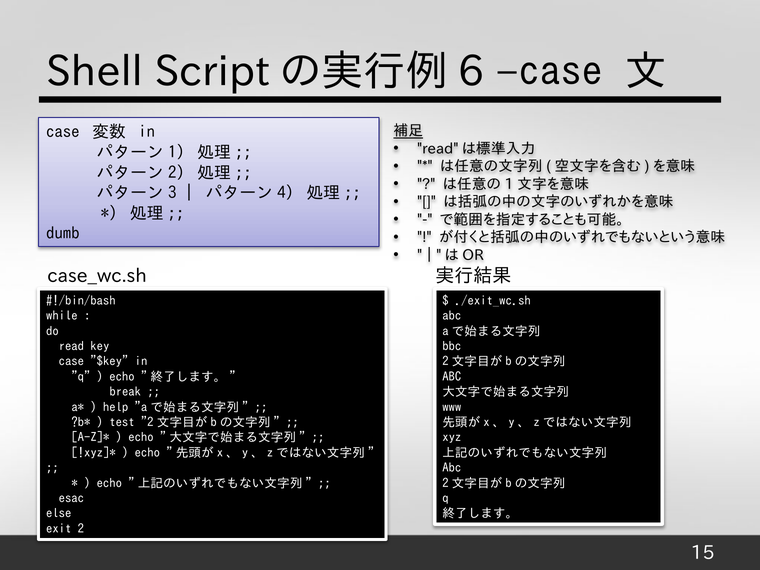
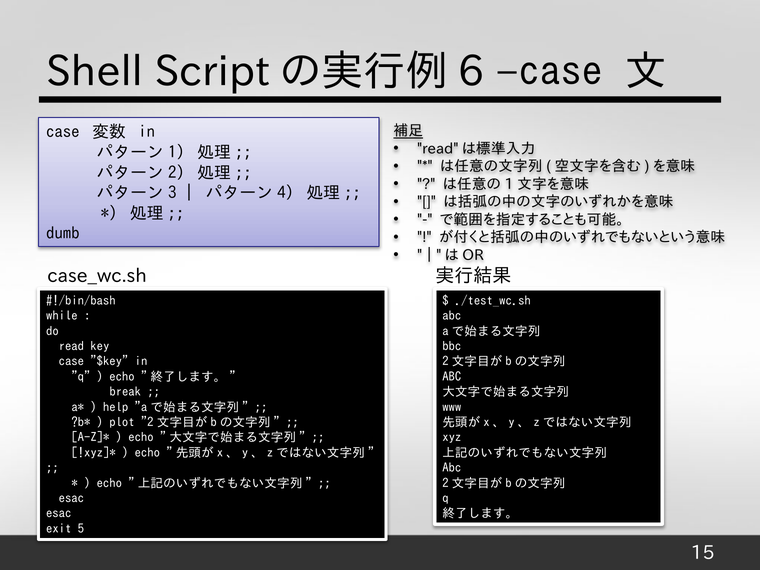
./exit_wc.sh: ./exit_wc.sh -> ./test_wc.sh
test: test -> plot
else at (59, 514): else -> esac
exit 2: 2 -> 5
